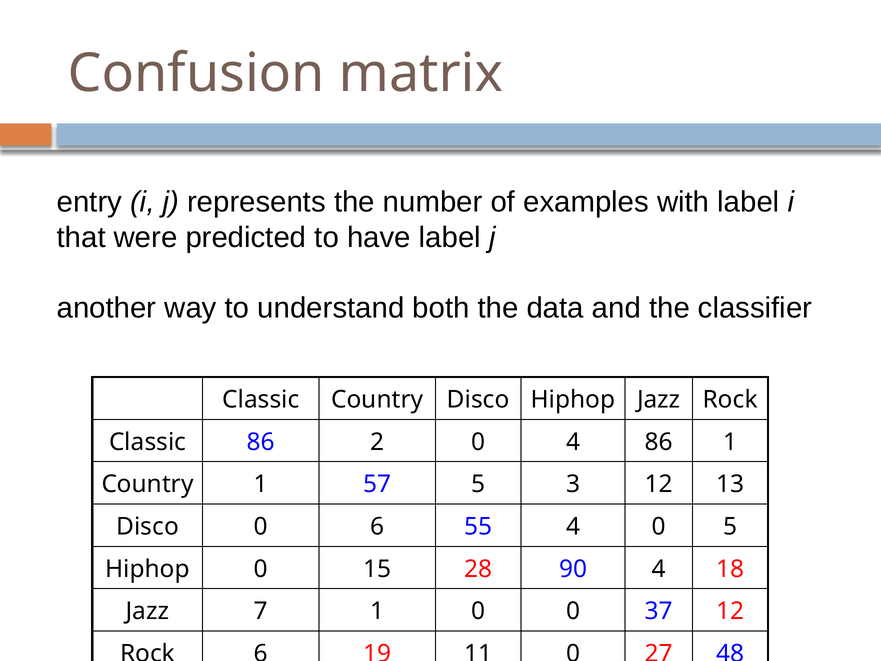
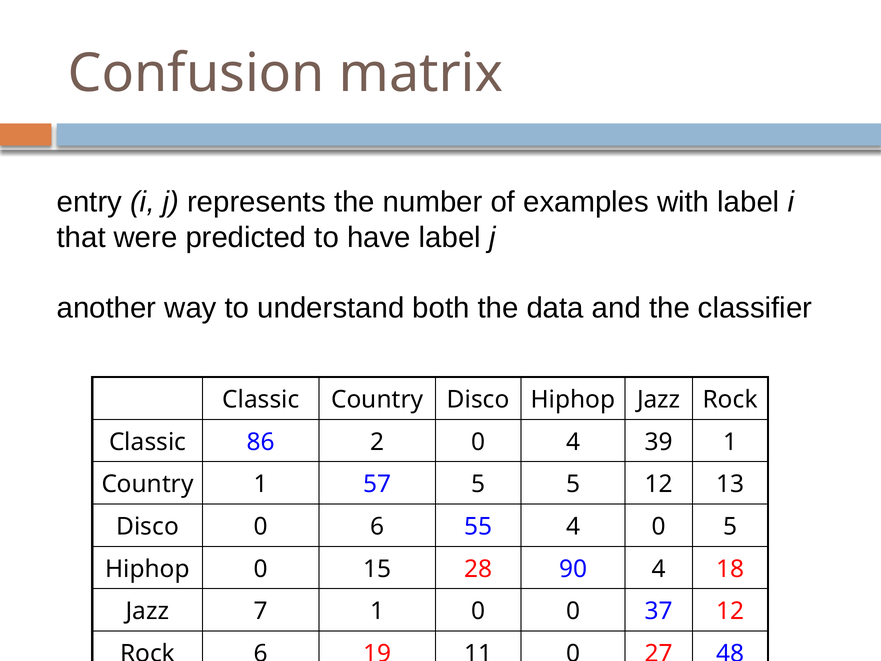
4 86: 86 -> 39
5 3: 3 -> 5
